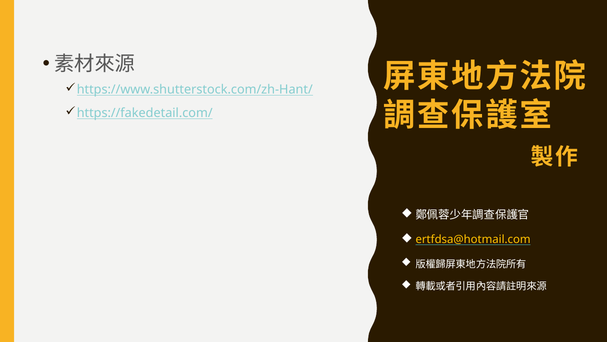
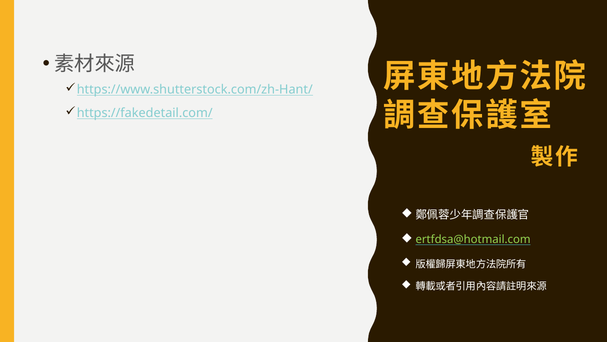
ertfdsa@hotmail.com colour: yellow -> light green
